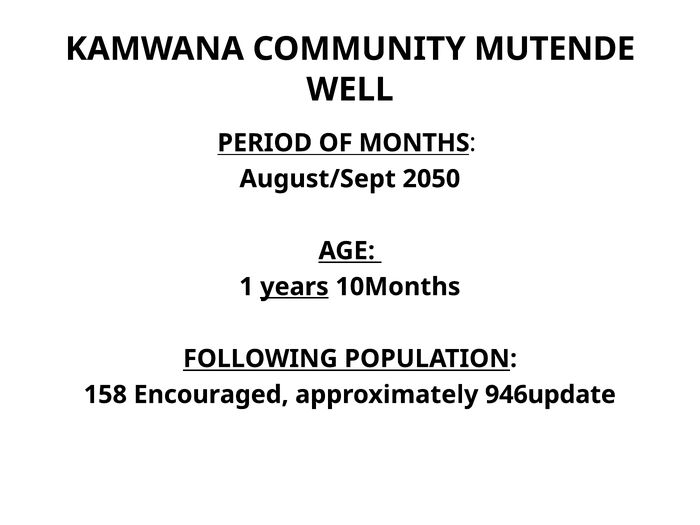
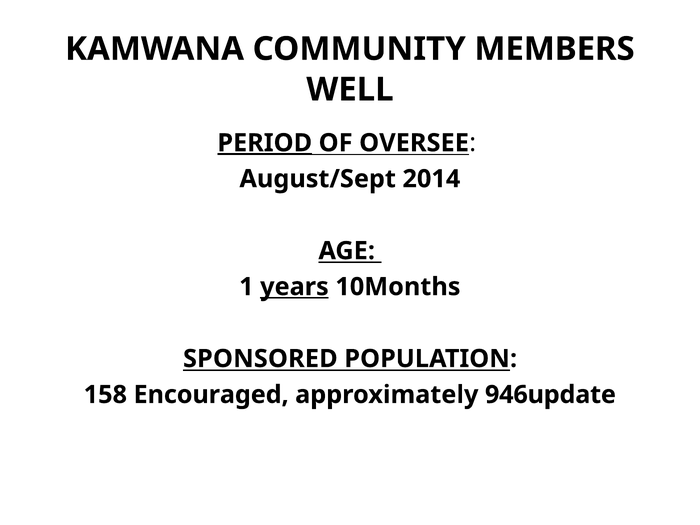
MUTENDE: MUTENDE -> MEMBERS
PERIOD underline: none -> present
MONTHS: MONTHS -> OVERSEE
2050: 2050 -> 2014
FOLLOWING: FOLLOWING -> SPONSORED
